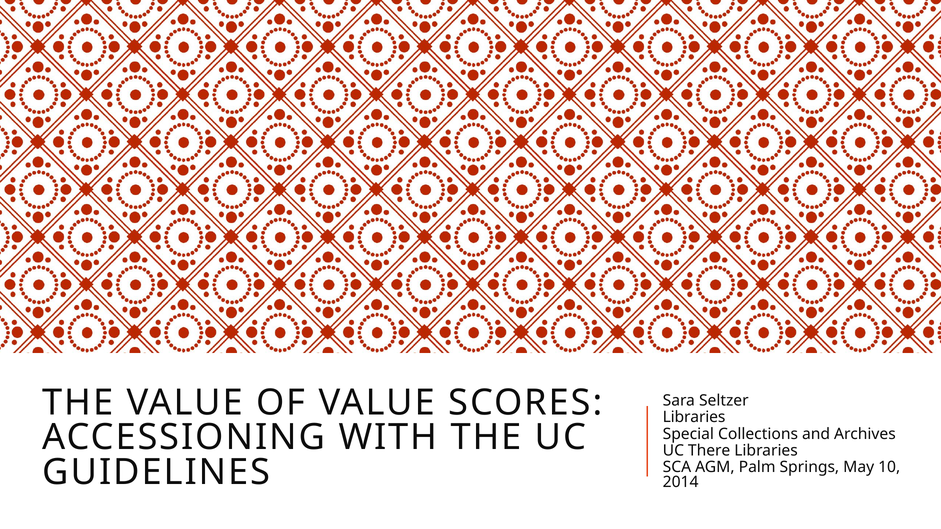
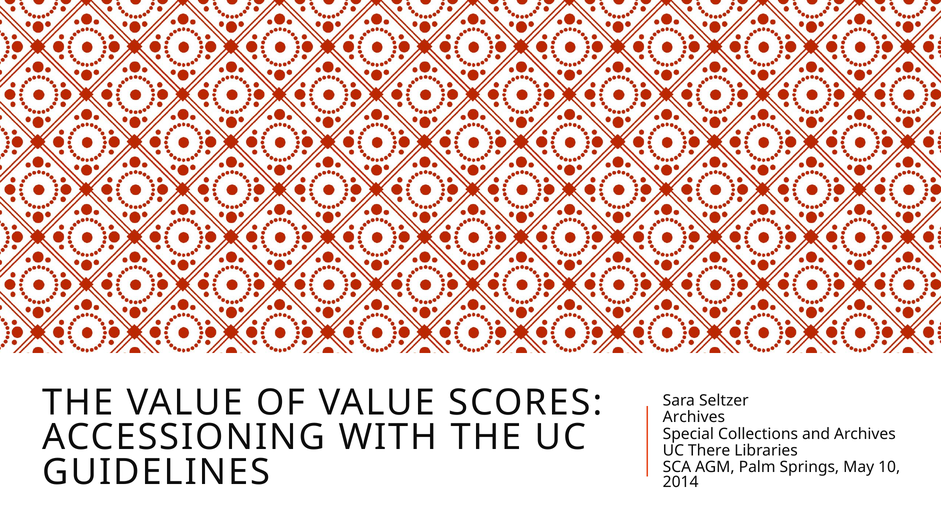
Libraries at (694, 417): Libraries -> Archives
